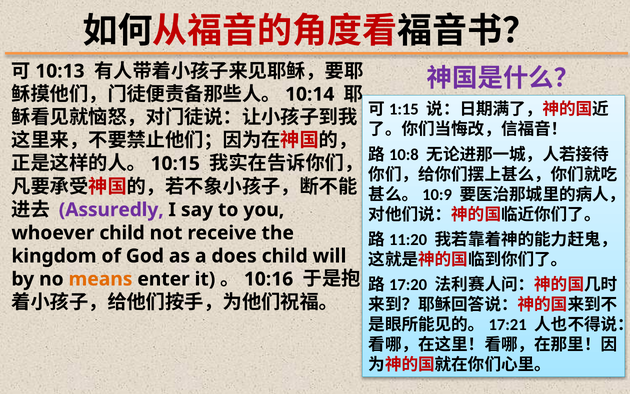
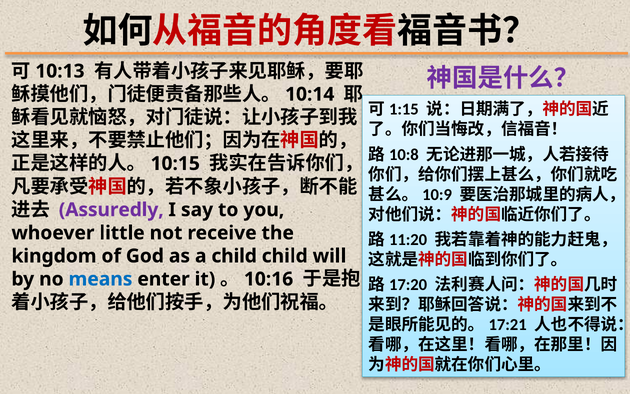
whoever child: child -> little
a does: does -> child
means colour: orange -> blue
